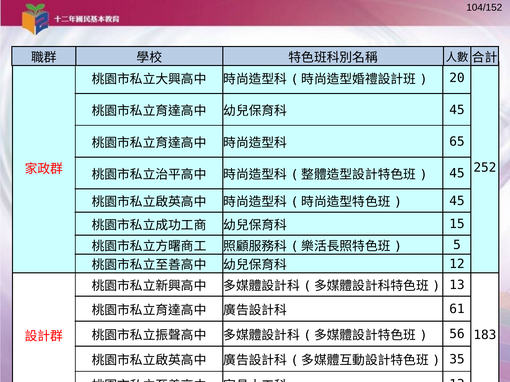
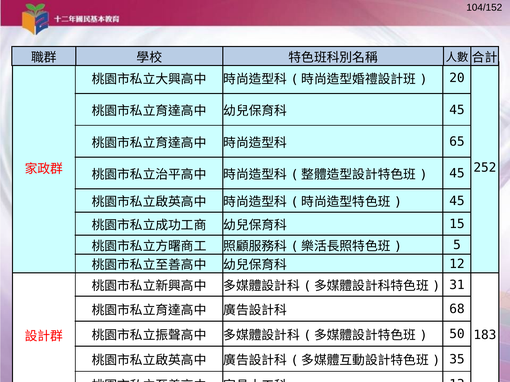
13 at (457, 285): 13 -> 31
61: 61 -> 68
56: 56 -> 50
